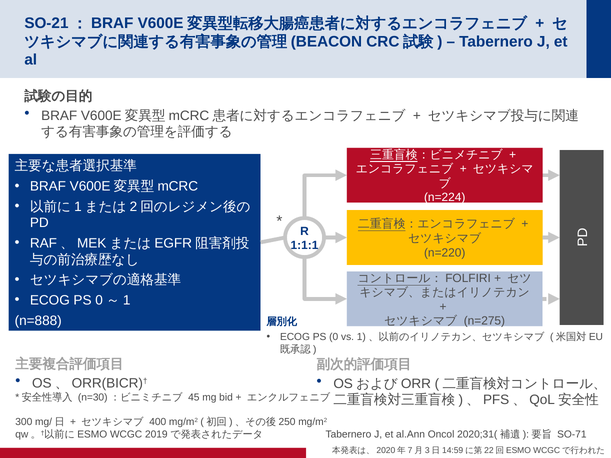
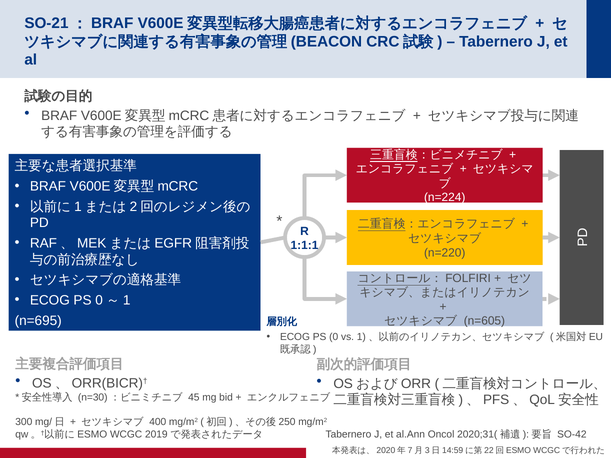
n=888: n=888 -> n=695
n=275: n=275 -> n=605
SO-71: SO-71 -> SO-42
